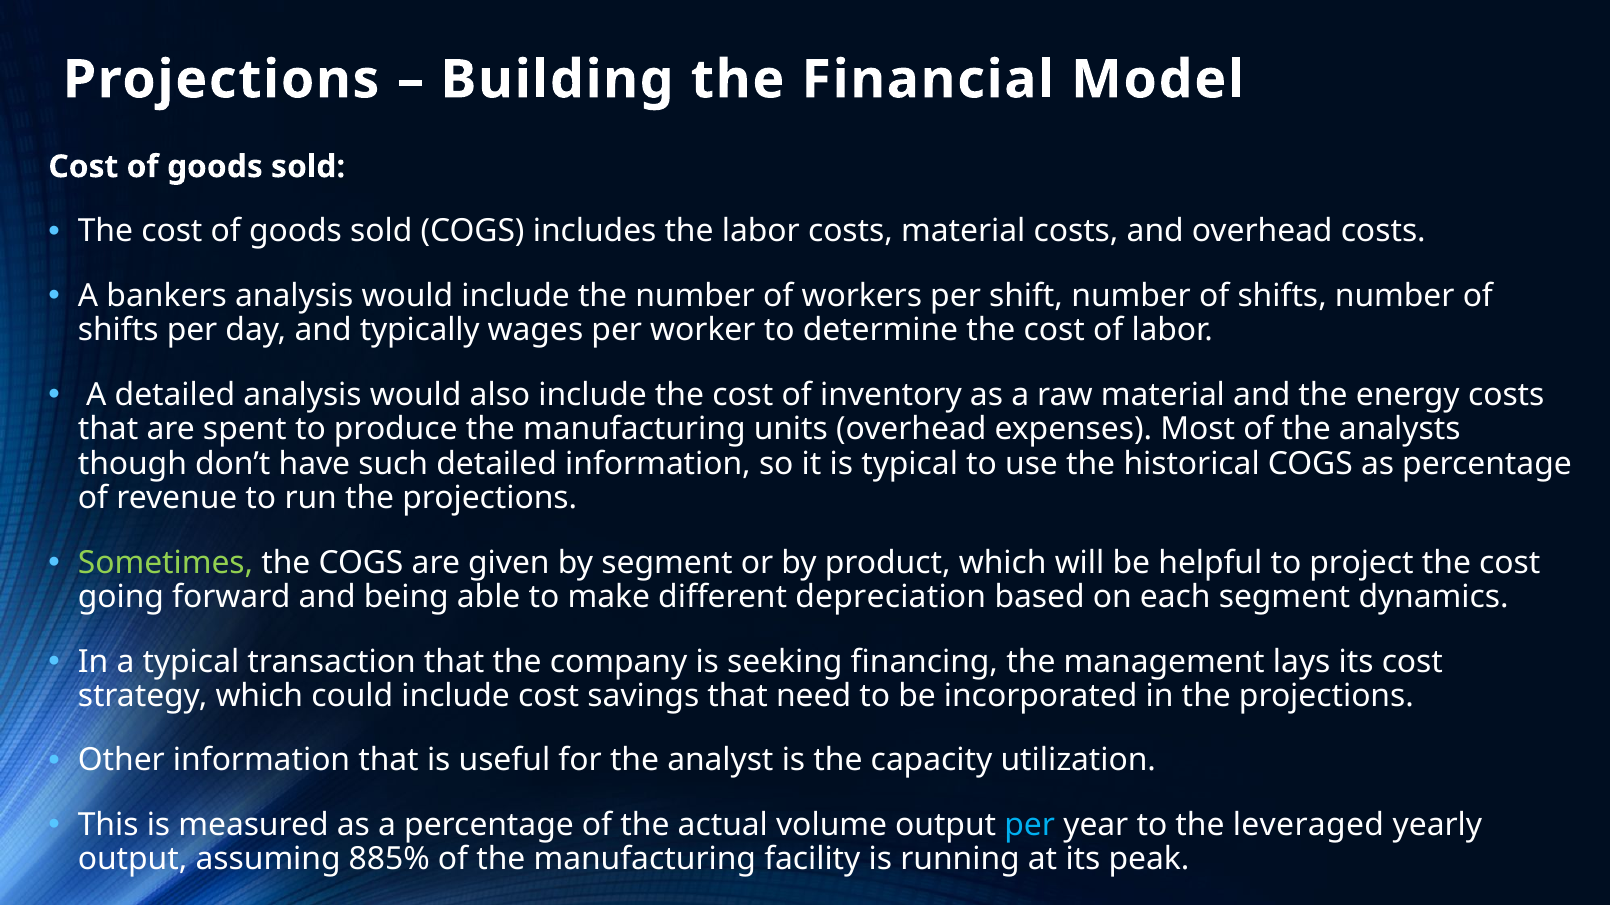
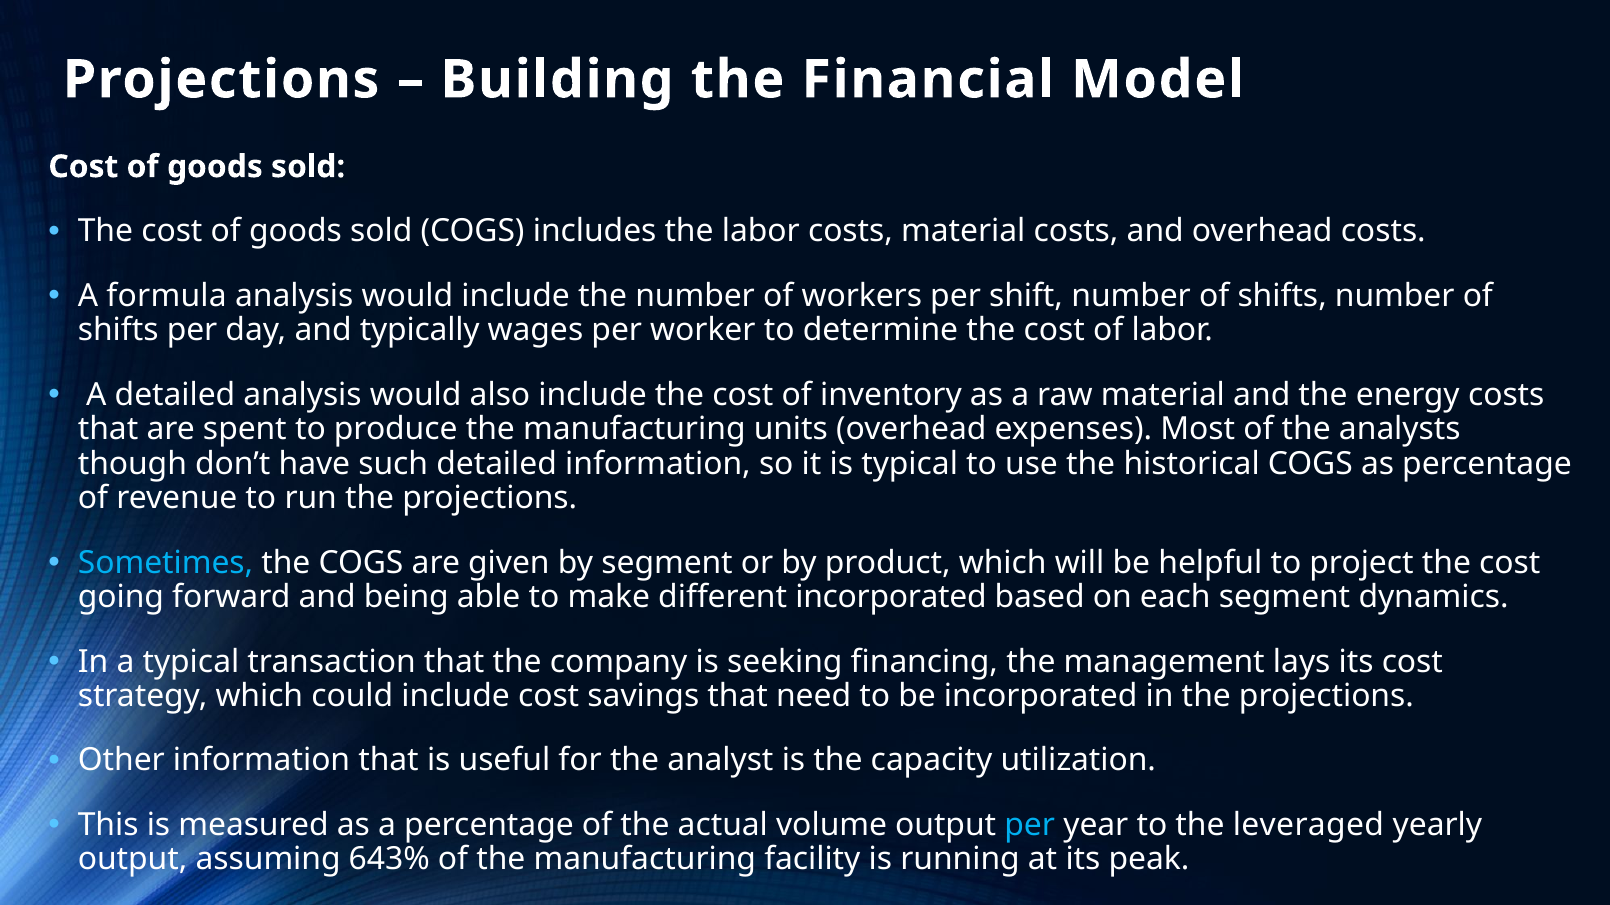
bankers: bankers -> formula
Sometimes colour: light green -> light blue
different depreciation: depreciation -> incorporated
885%: 885% -> 643%
